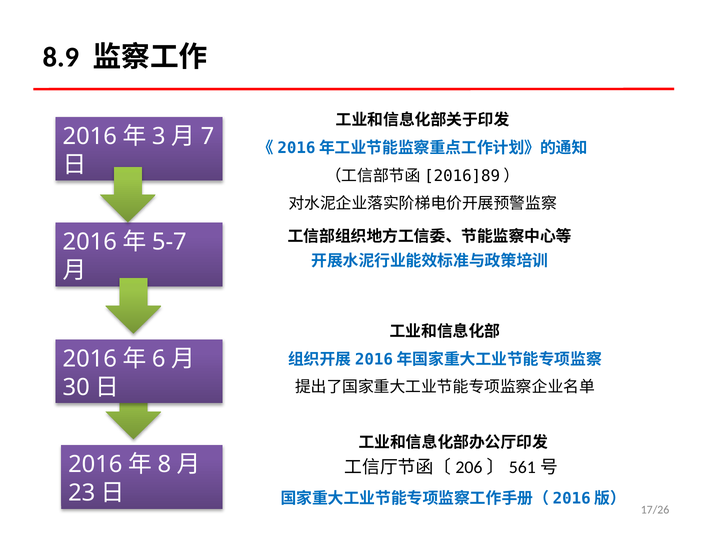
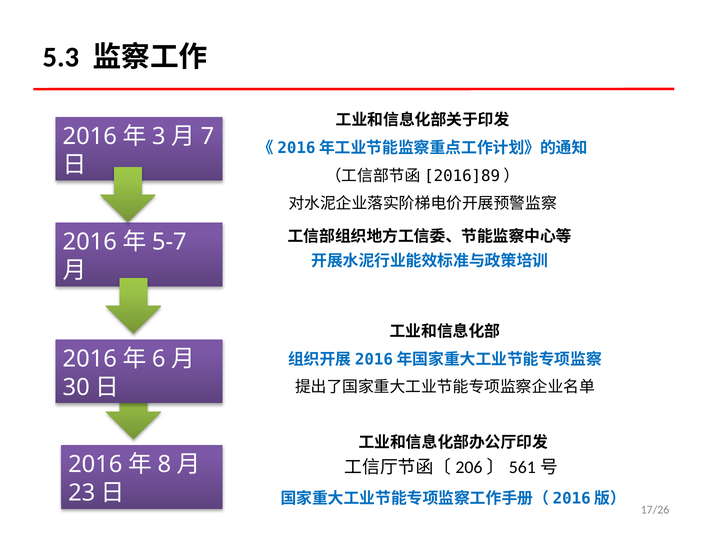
8.9: 8.9 -> 5.3
